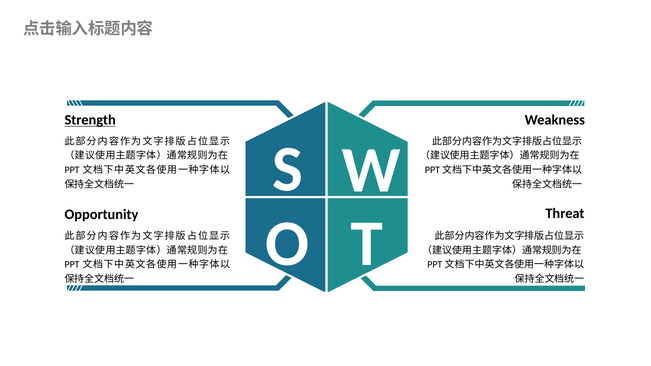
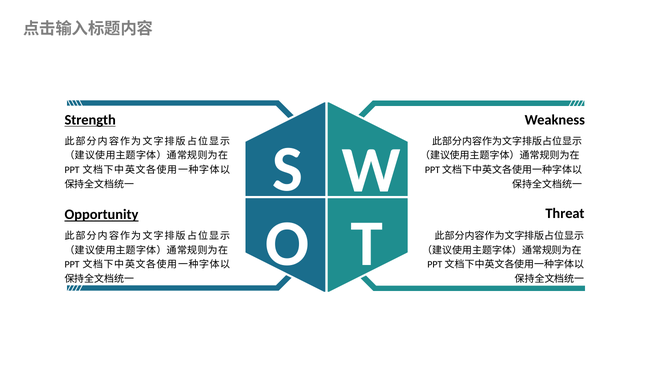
Opportunity underline: none -> present
